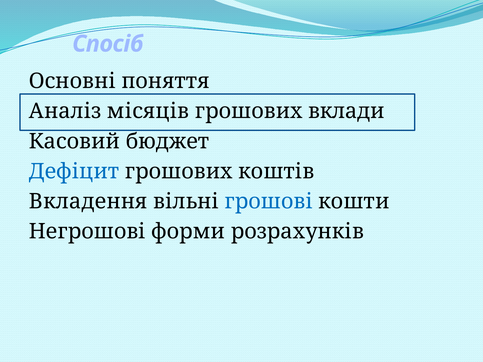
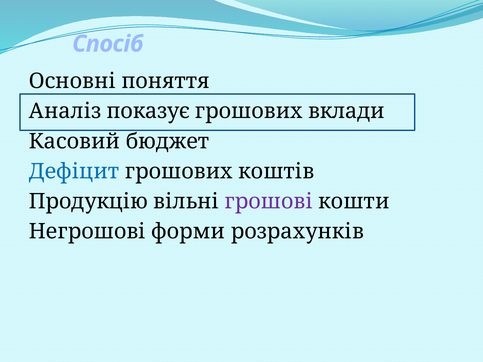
місяців: місяців -> показує
Вкладення: Вкладення -> Продукцію
грошові colour: blue -> purple
